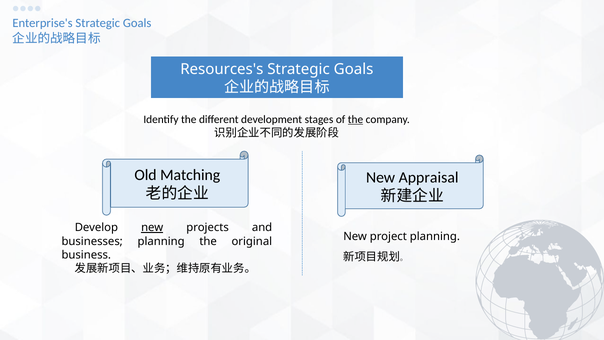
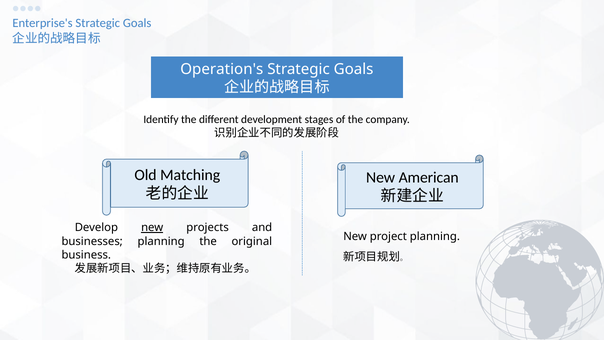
Resources's: Resources's -> Operation's
the at (355, 119) underline: present -> none
Appraisal: Appraisal -> American
